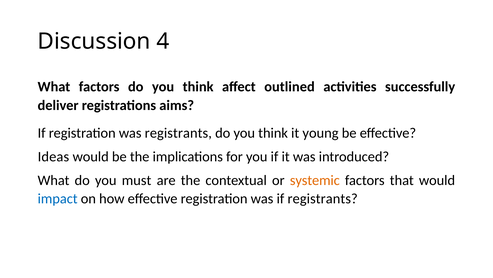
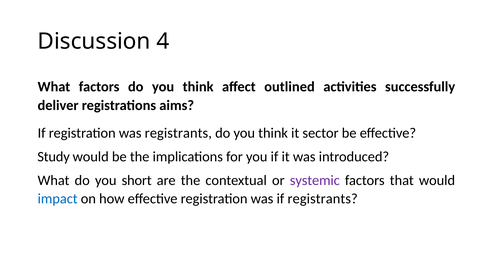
young: young -> sector
Ideas: Ideas -> Study
must: must -> short
systemic colour: orange -> purple
